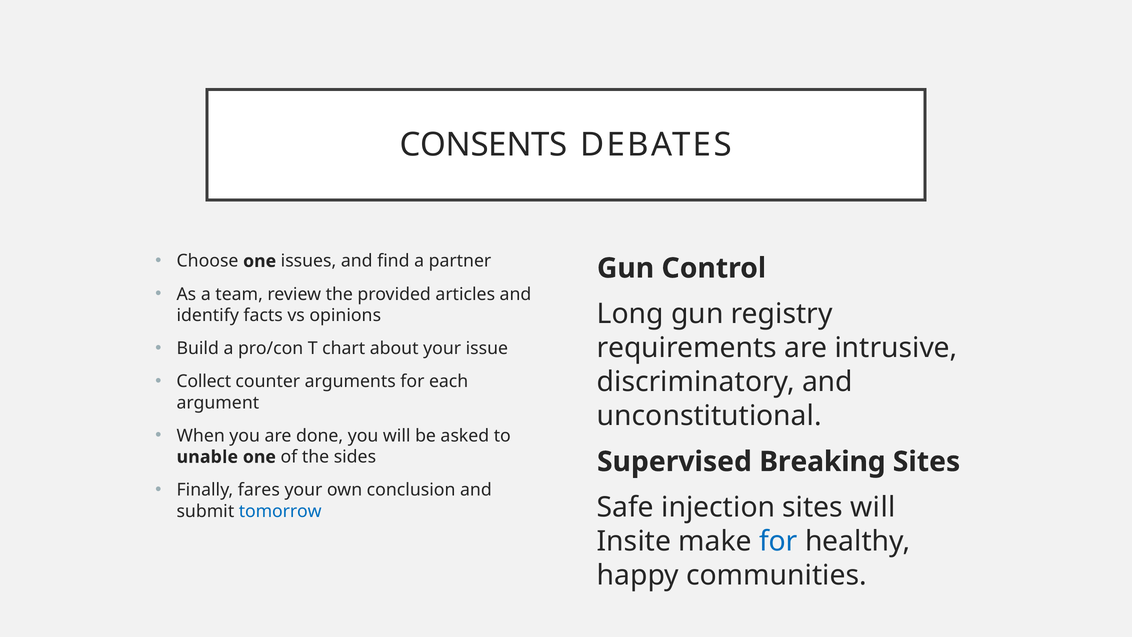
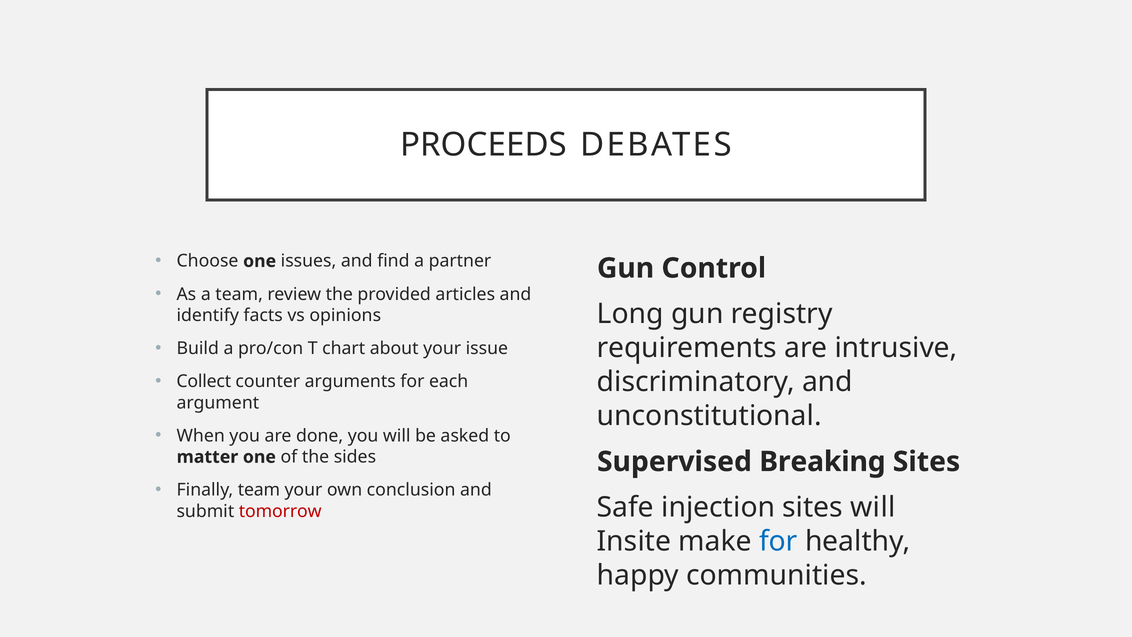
CONSENTS: CONSENTS -> PROCEEDS
unable: unable -> matter
Finally fares: fares -> team
tomorrow colour: blue -> red
